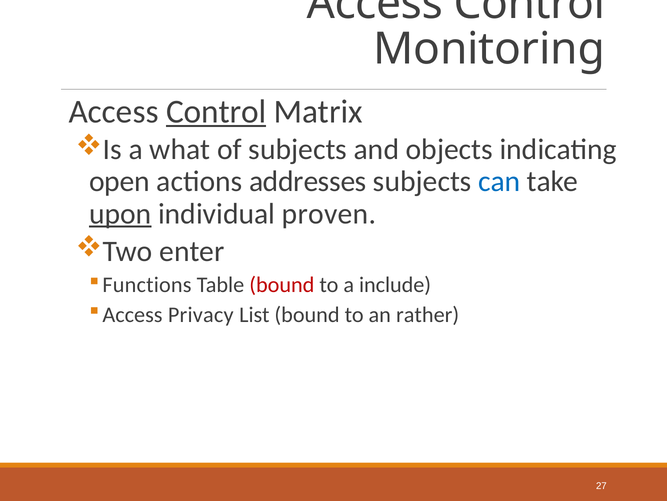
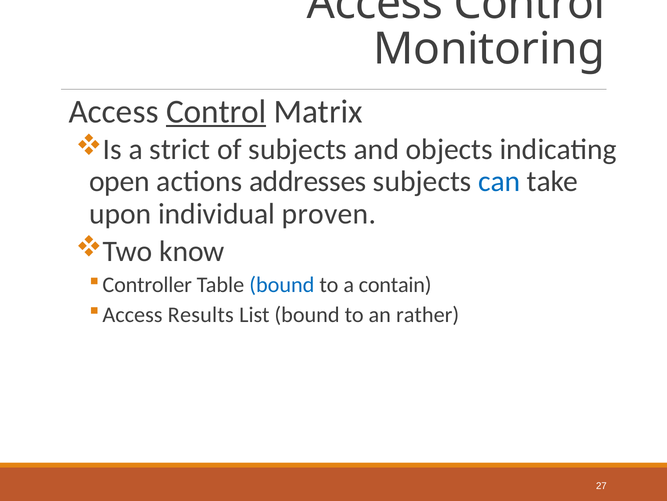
what: what -> strict
upon underline: present -> none
enter: enter -> know
Functions: Functions -> Controller
bound at (282, 285) colour: red -> blue
include: include -> contain
Privacy: Privacy -> Results
